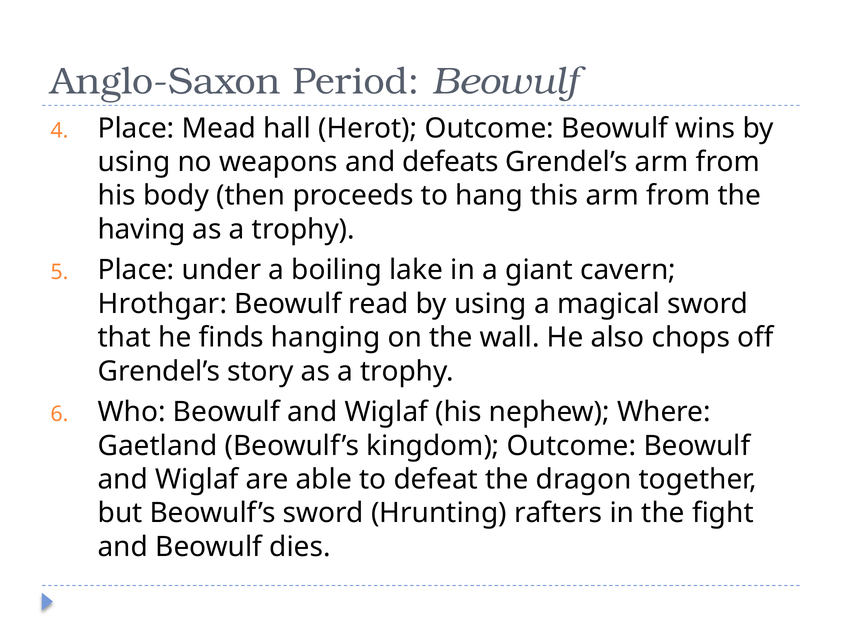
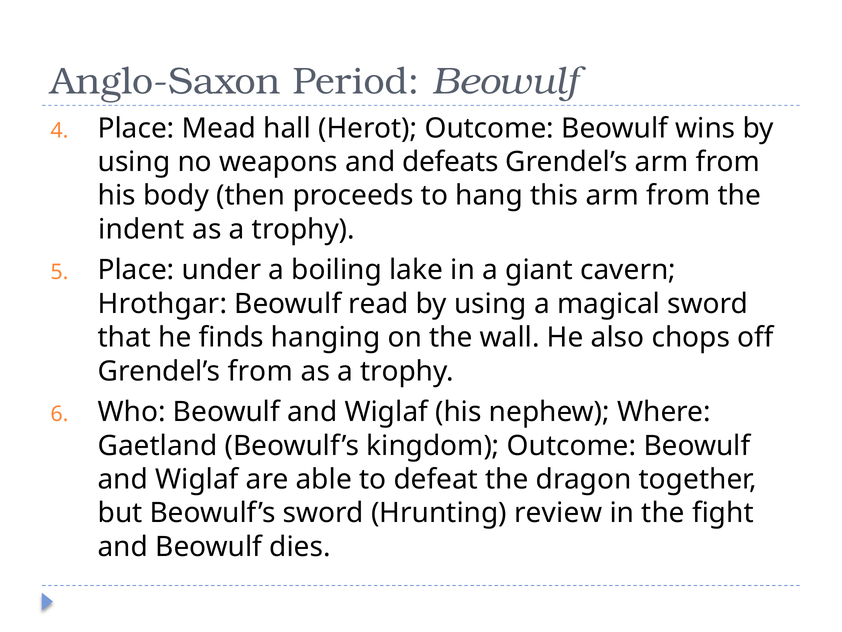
having: having -> indent
Grendel’s story: story -> from
rafters: rafters -> review
